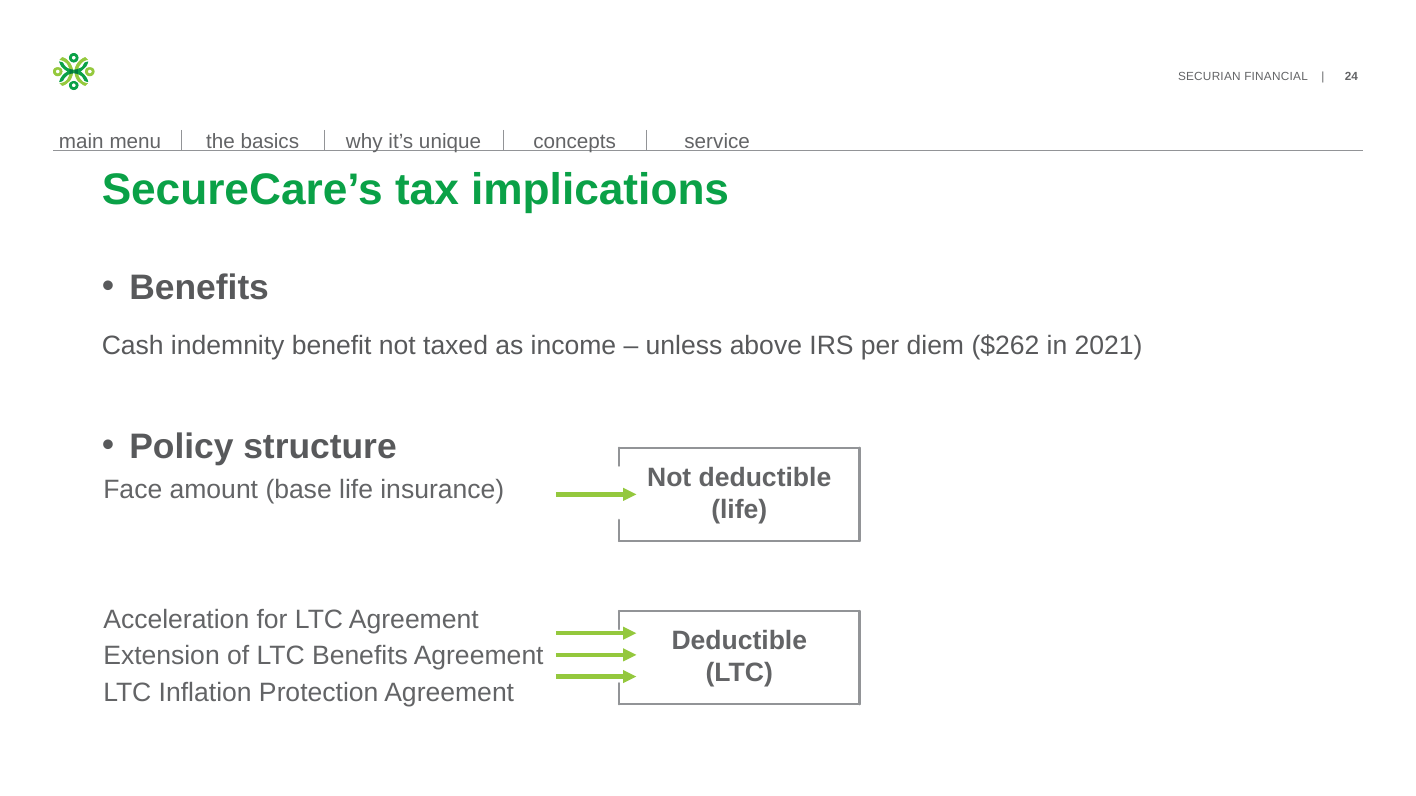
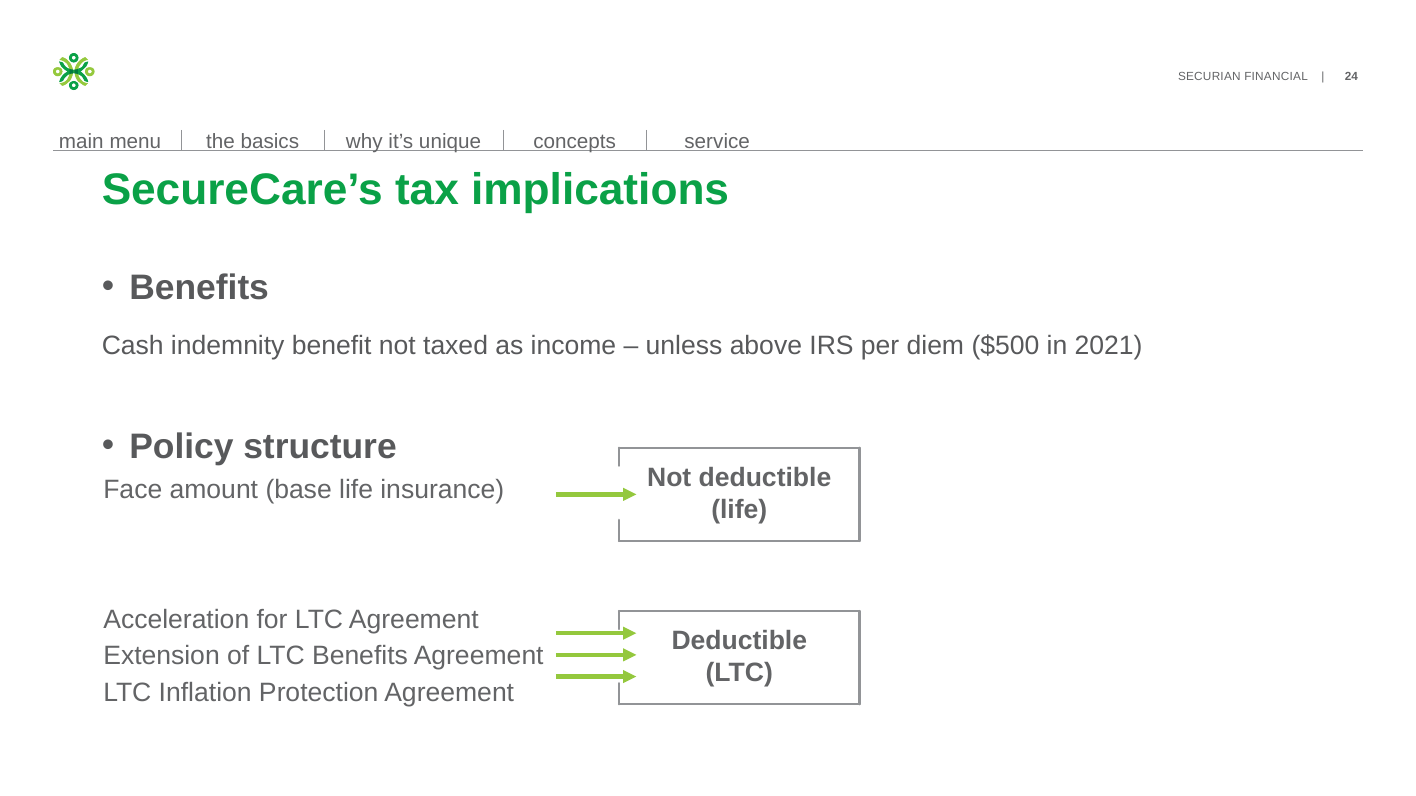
$262: $262 -> $500
